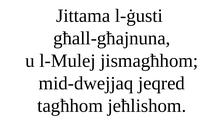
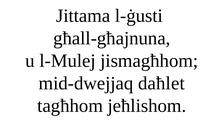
jeqred: jeqred -> daħlet
